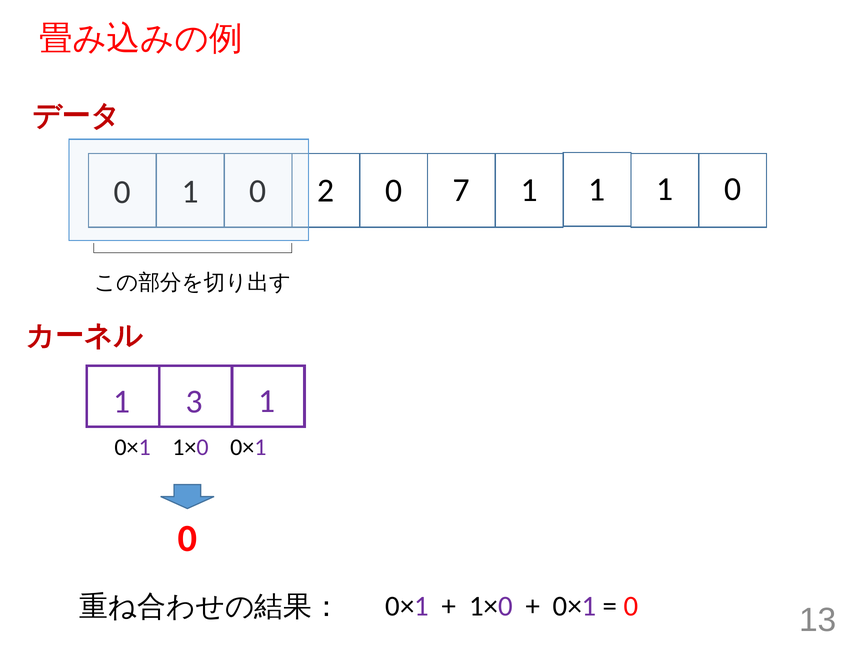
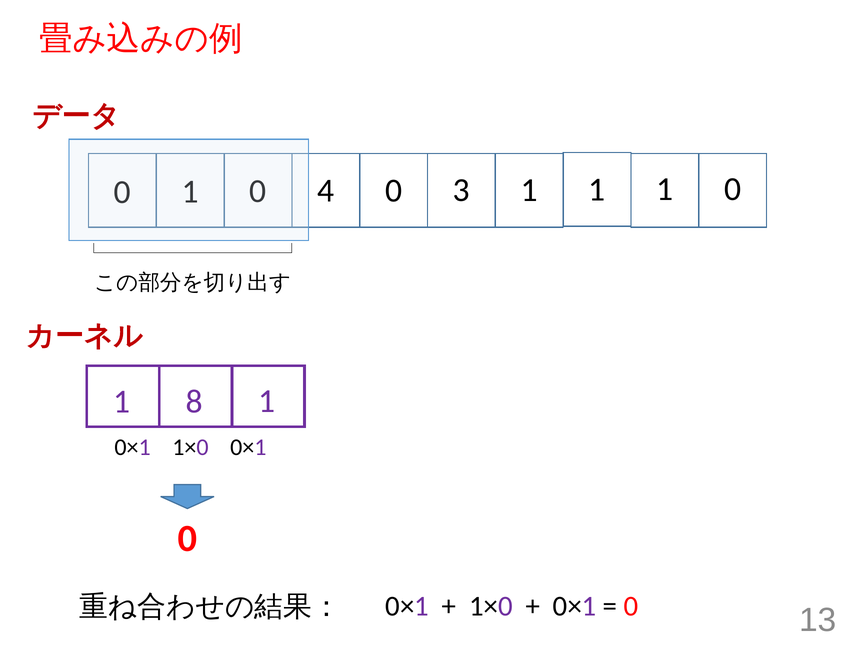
2: 2 -> 4
7: 7 -> 3
3: 3 -> 8
